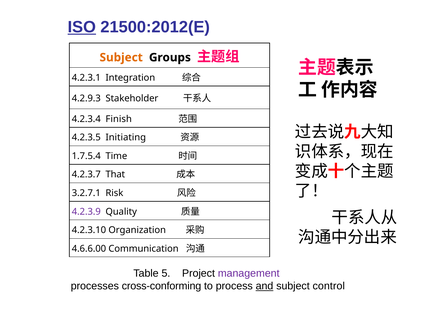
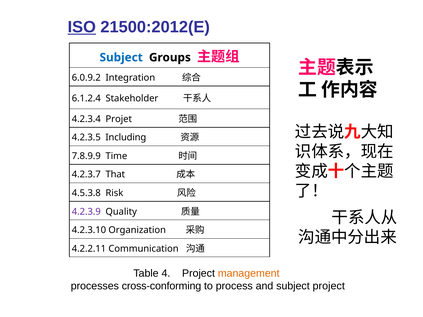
Subject at (121, 58) colour: orange -> blue
4.2.3.1: 4.2.3.1 -> 6.0.9.2
4.2.9.3: 4.2.9.3 -> 6.1.2.4
Finish: Finish -> Projet
Initiating: Initiating -> Including
1.7.5.4: 1.7.5.4 -> 7.8.9.9
3.2.7.1: 3.2.7.1 -> 4.5.3.8
4.6.6.00: 4.6.6.00 -> 4.2.2.11
5: 5 -> 4
management colour: purple -> orange
and underline: present -> none
subject control: control -> project
